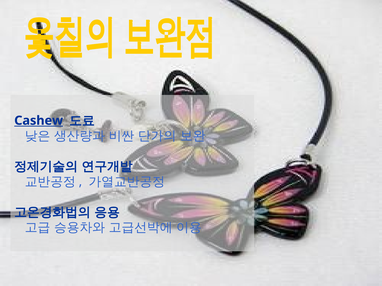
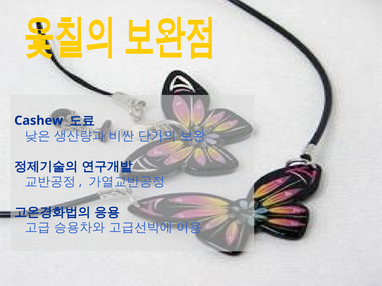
Cashew underline: present -> none
